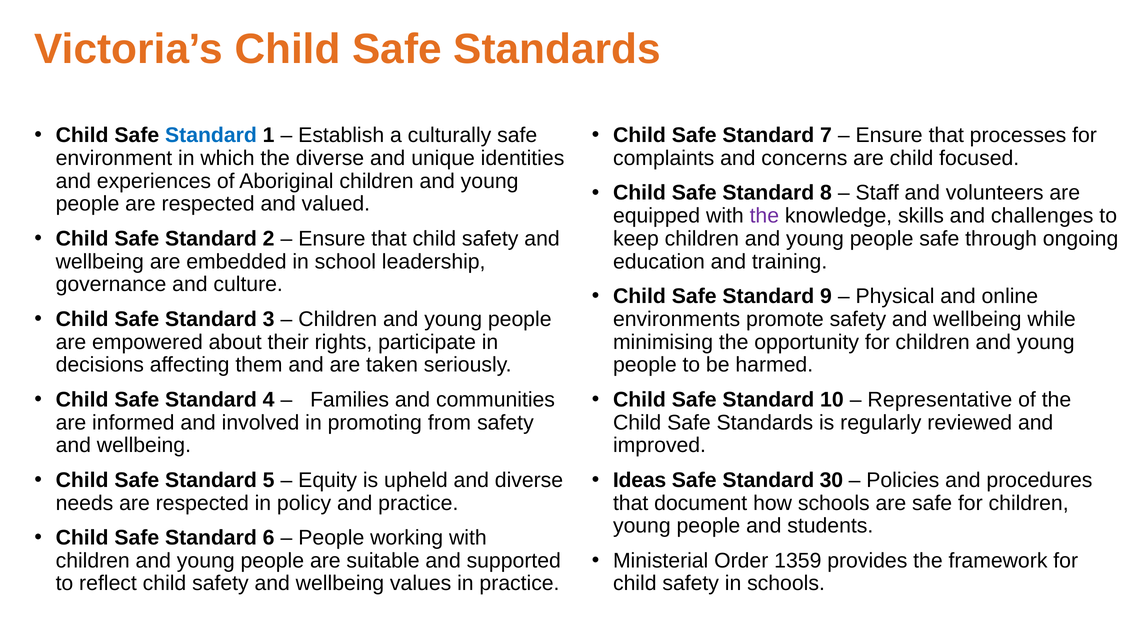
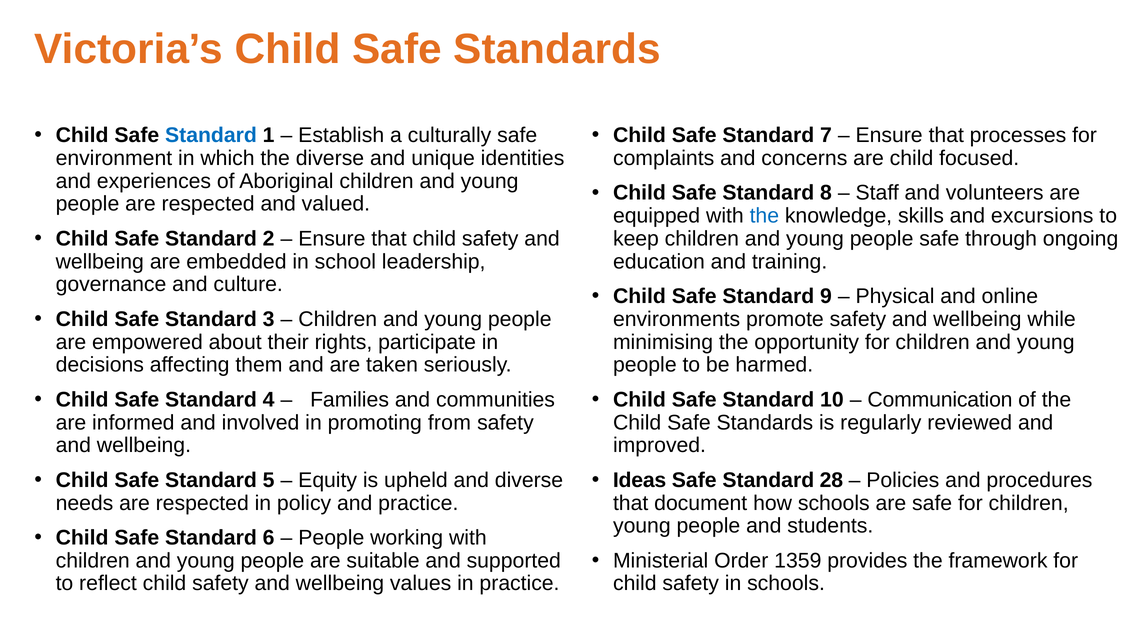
the at (764, 216) colour: purple -> blue
challenges: challenges -> excursions
Representative: Representative -> Communication
30: 30 -> 28
